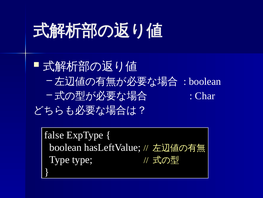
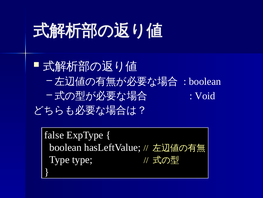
Char: Char -> Void
